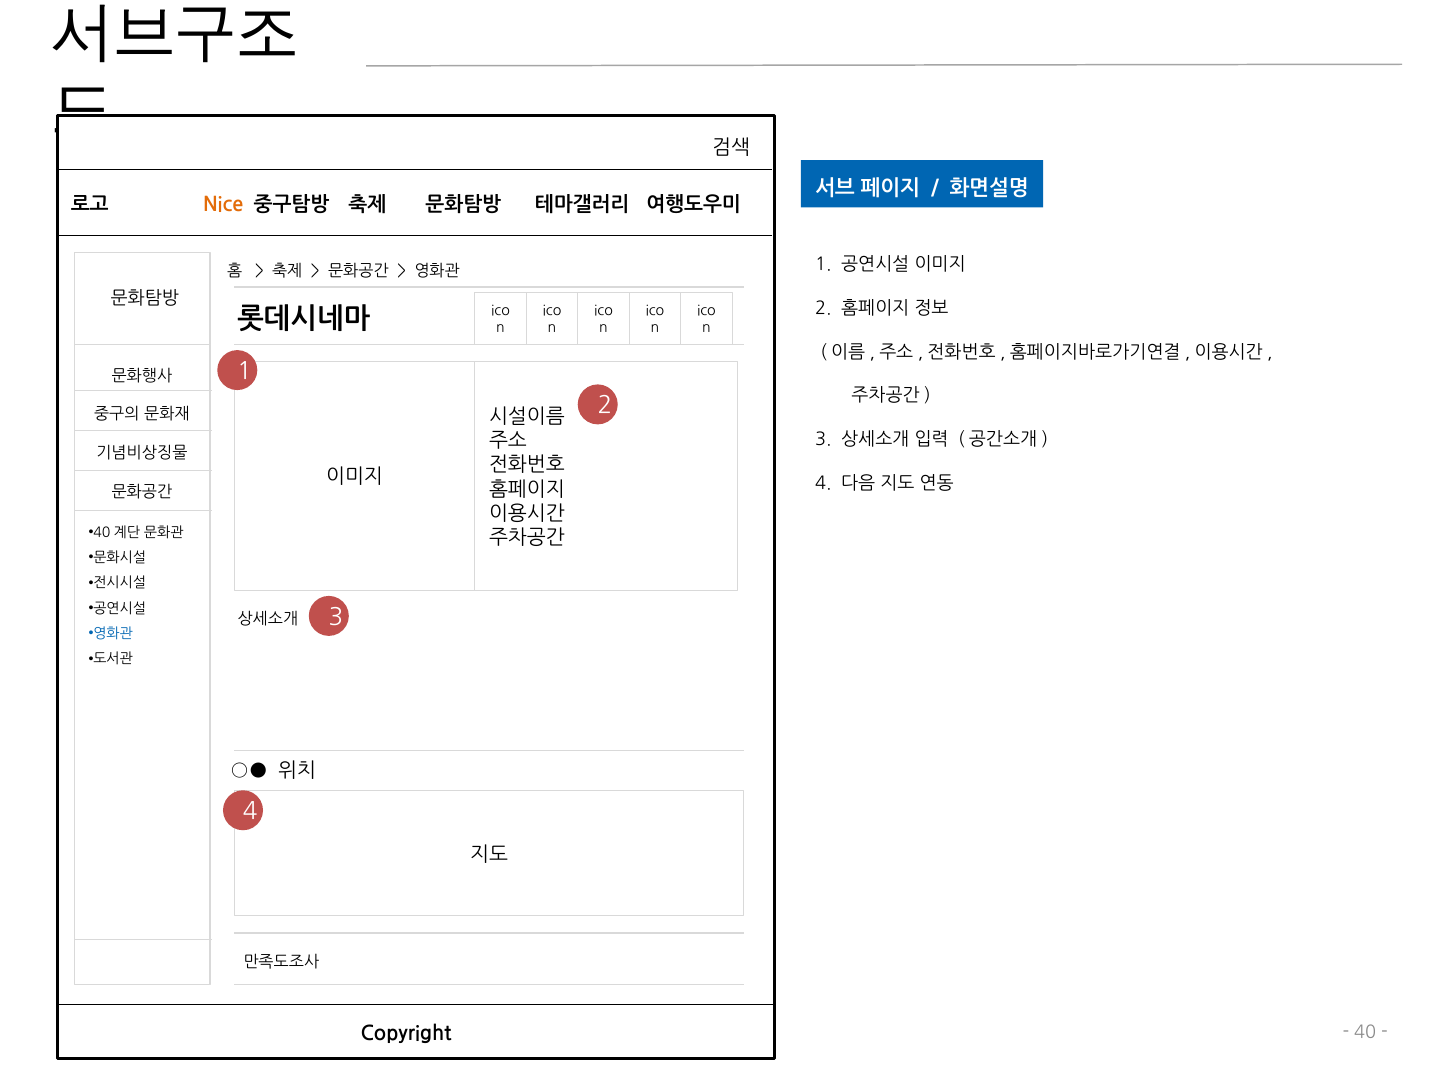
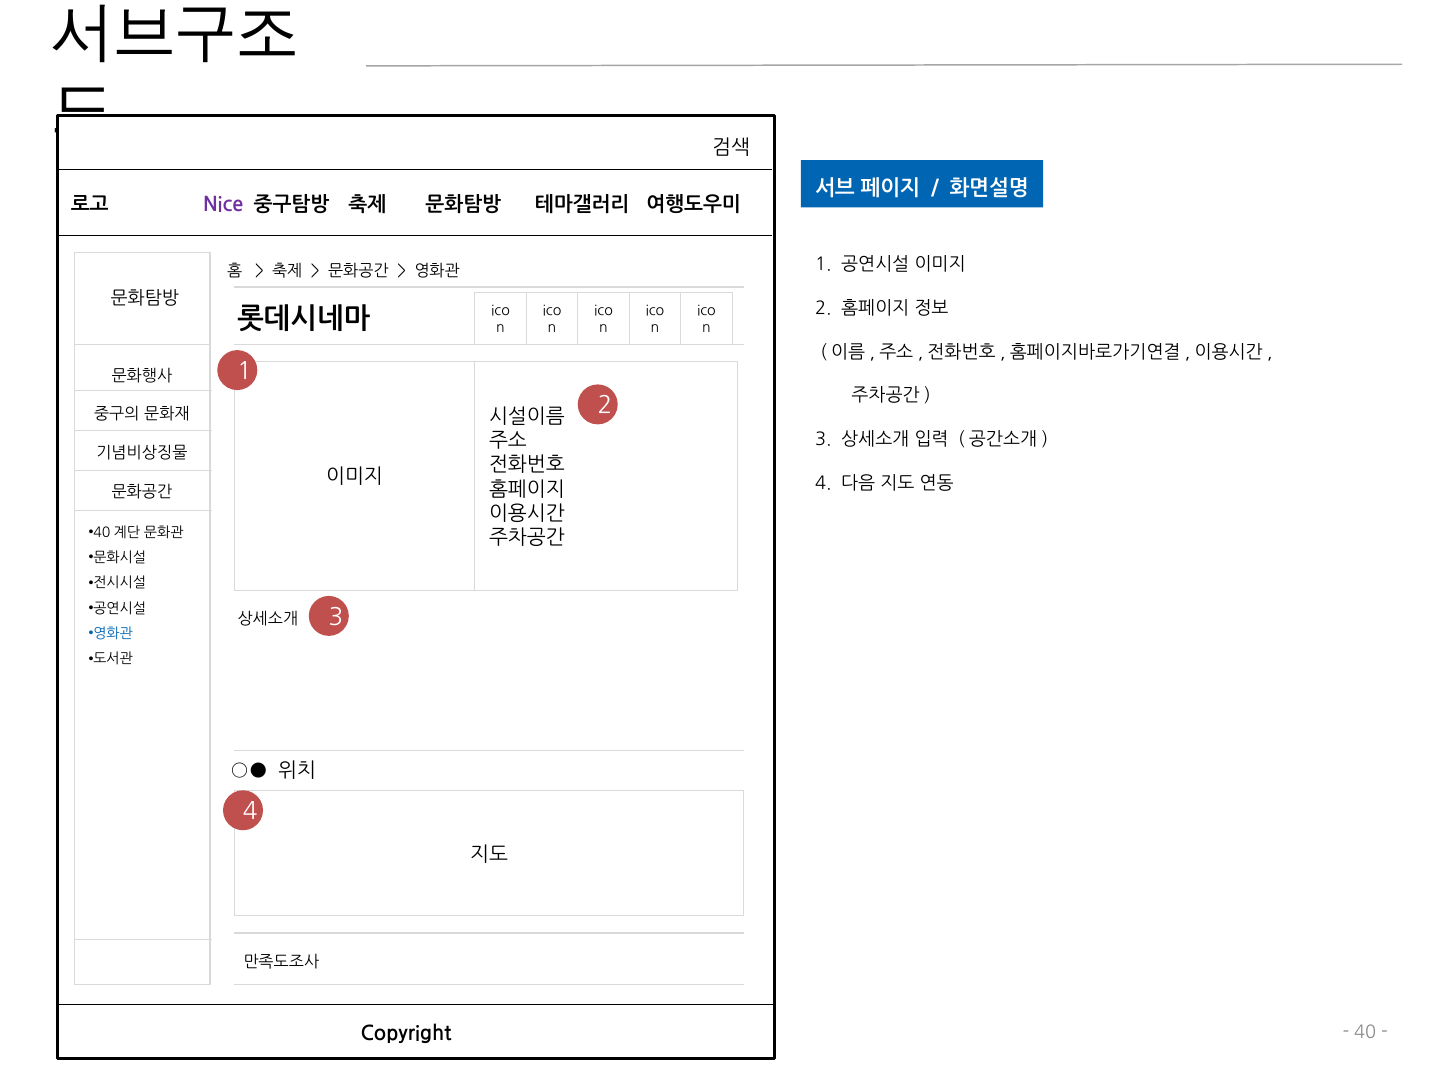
Nice colour: orange -> purple
